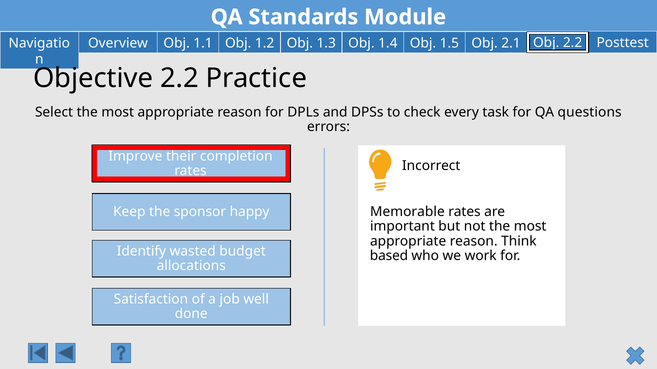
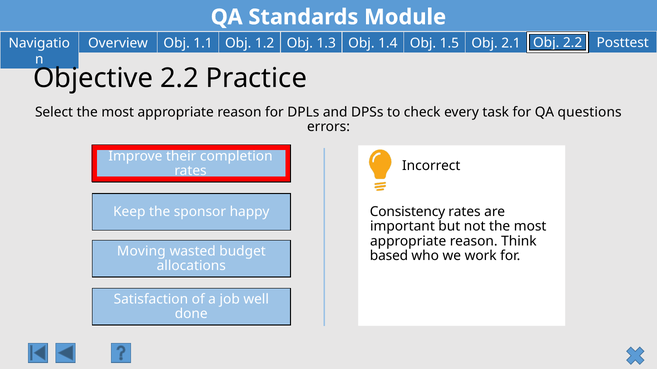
Memorable: Memorable -> Consistency
Identify: Identify -> Moving
